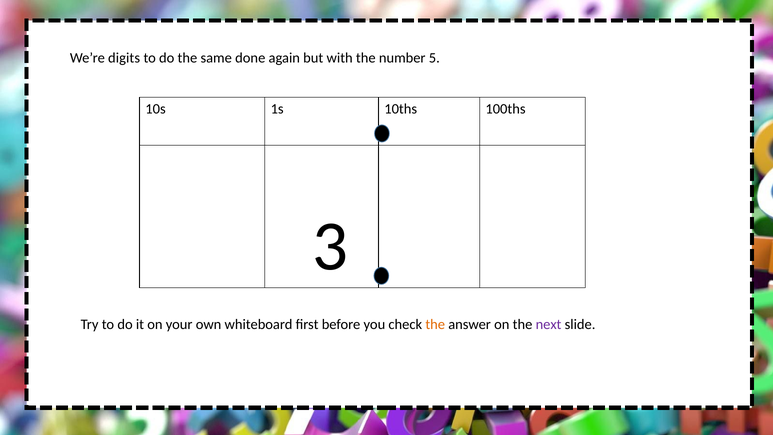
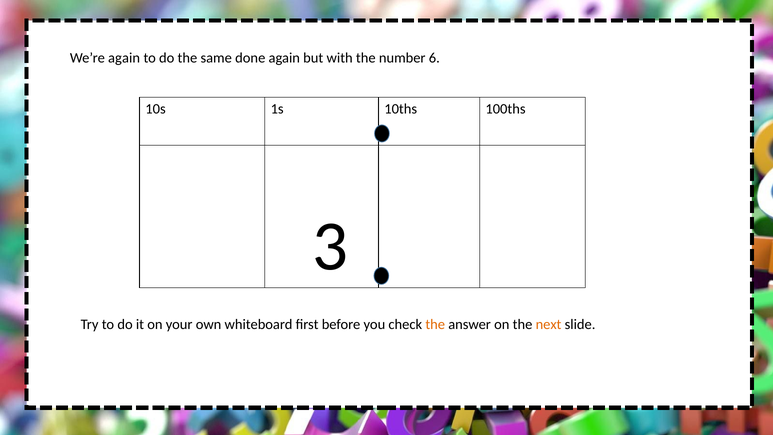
We’re digits: digits -> again
5: 5 -> 6
next colour: purple -> orange
